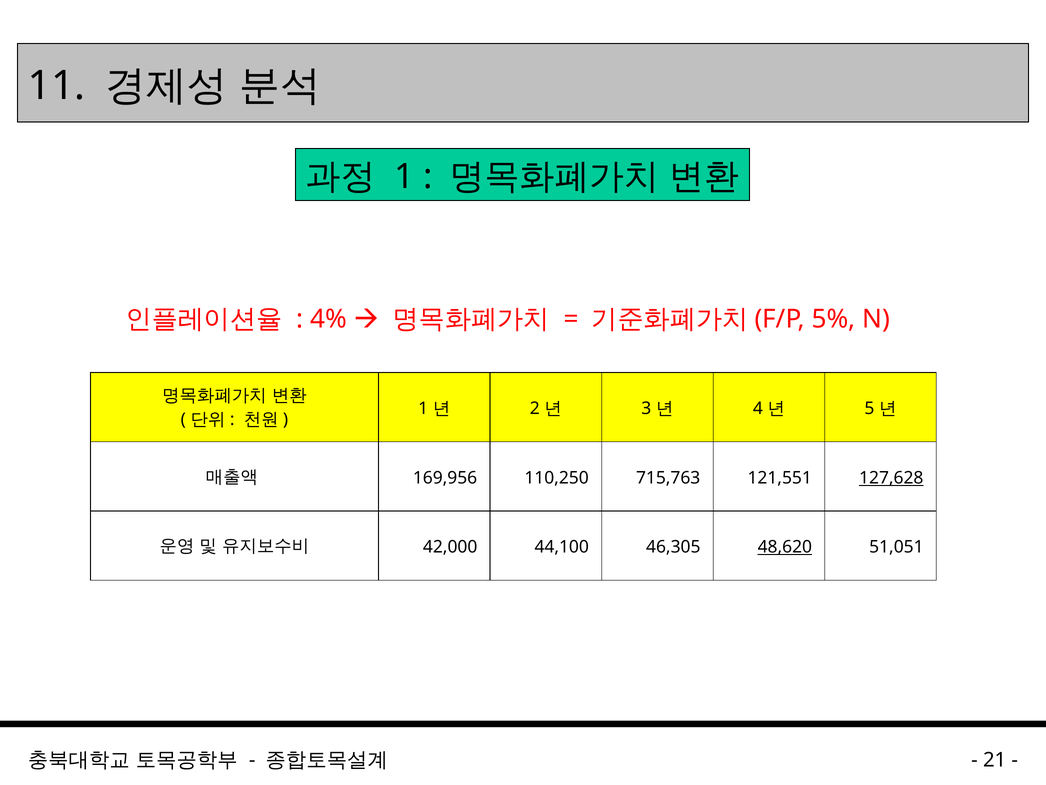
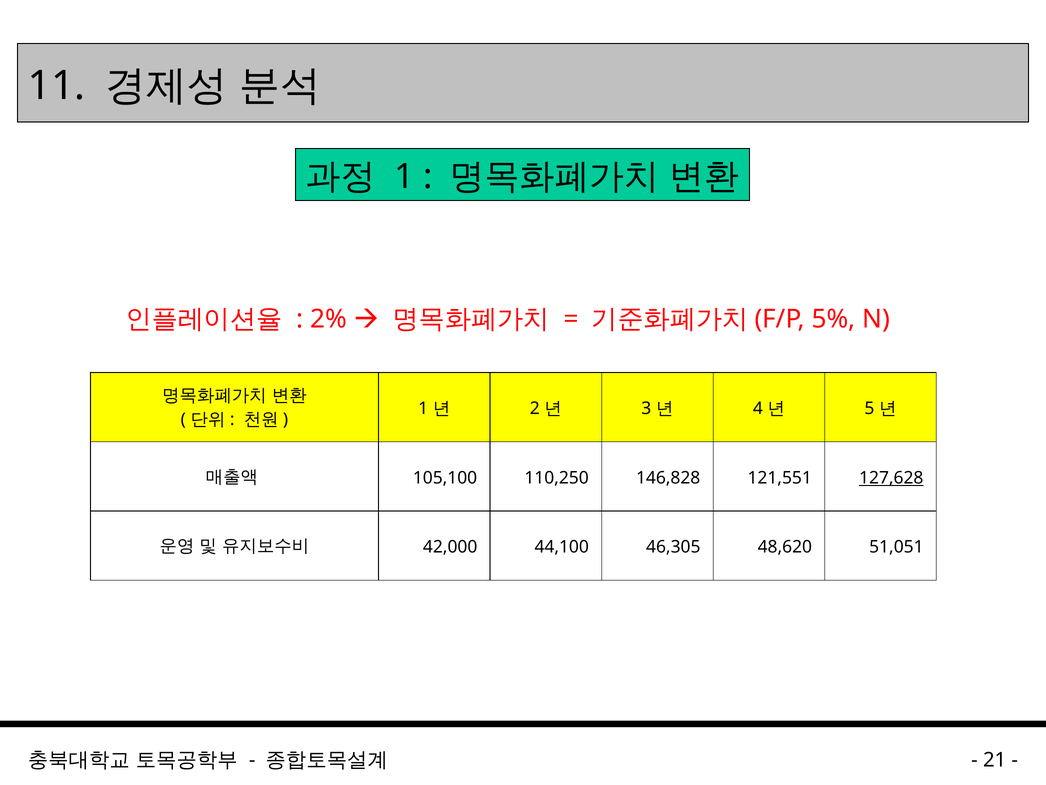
4%: 4% -> 2%
169,956: 169,956 -> 105,100
715,763: 715,763 -> 146,828
48,620 underline: present -> none
